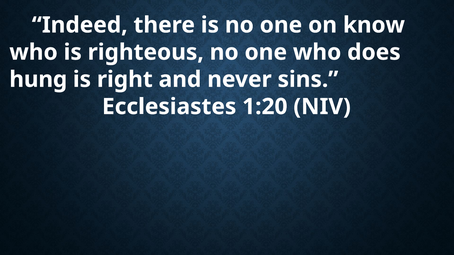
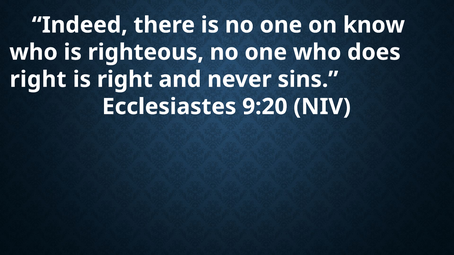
hung at (38, 80): hung -> right
1:20: 1:20 -> 9:20
